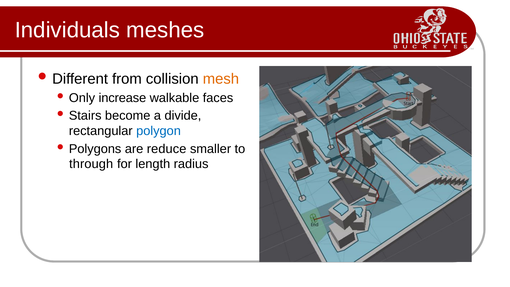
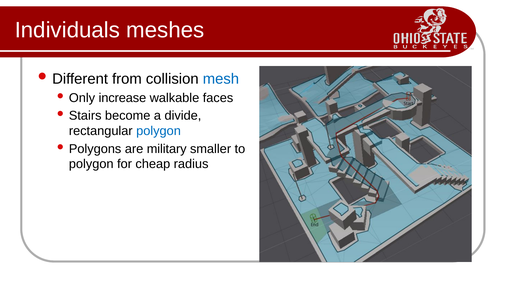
mesh colour: orange -> blue
reduce: reduce -> military
through at (91, 164): through -> polygon
length: length -> cheap
